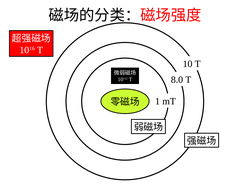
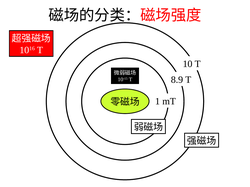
8.0: 8.0 -> 8.9
